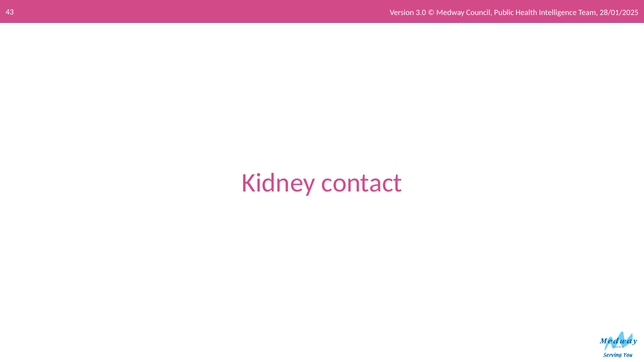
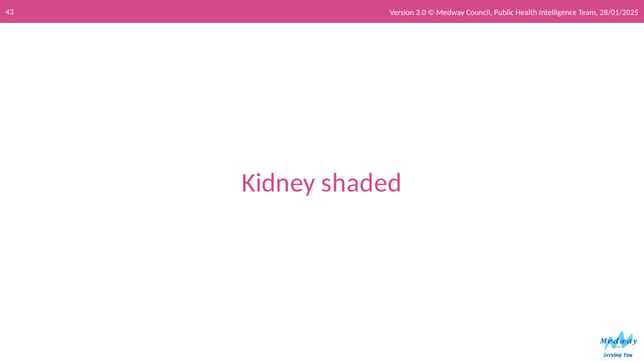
contact: contact -> shaded
